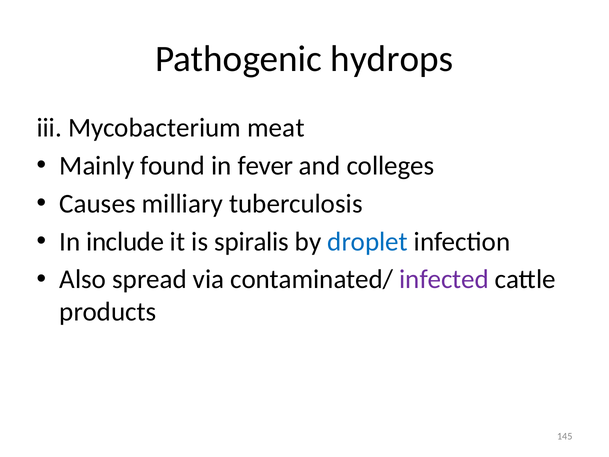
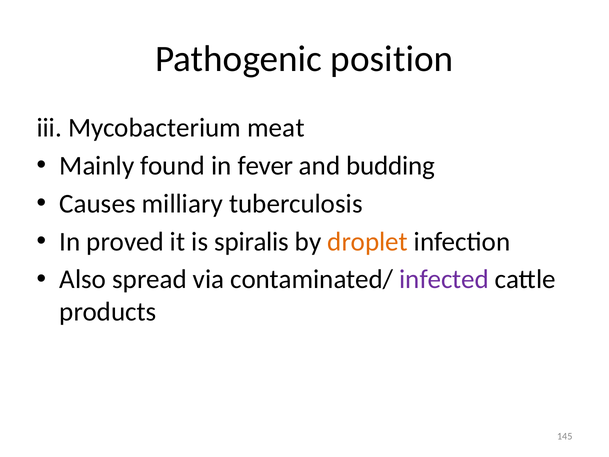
hydrops: hydrops -> position
colleges: colleges -> budding
include: include -> proved
droplet colour: blue -> orange
